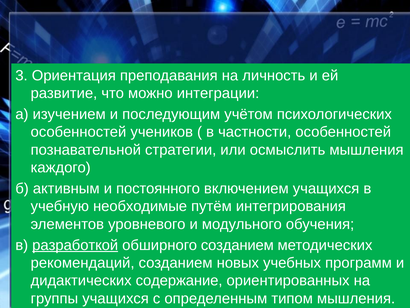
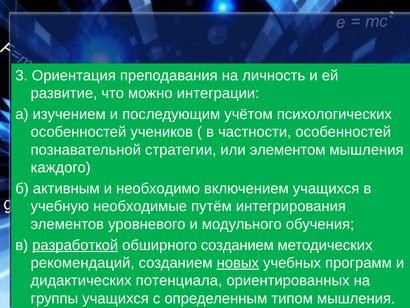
осмыслить: осмыслить -> элементом
постоянного: постоянного -> необходимо
новых underline: none -> present
содержание: содержание -> потенциала
